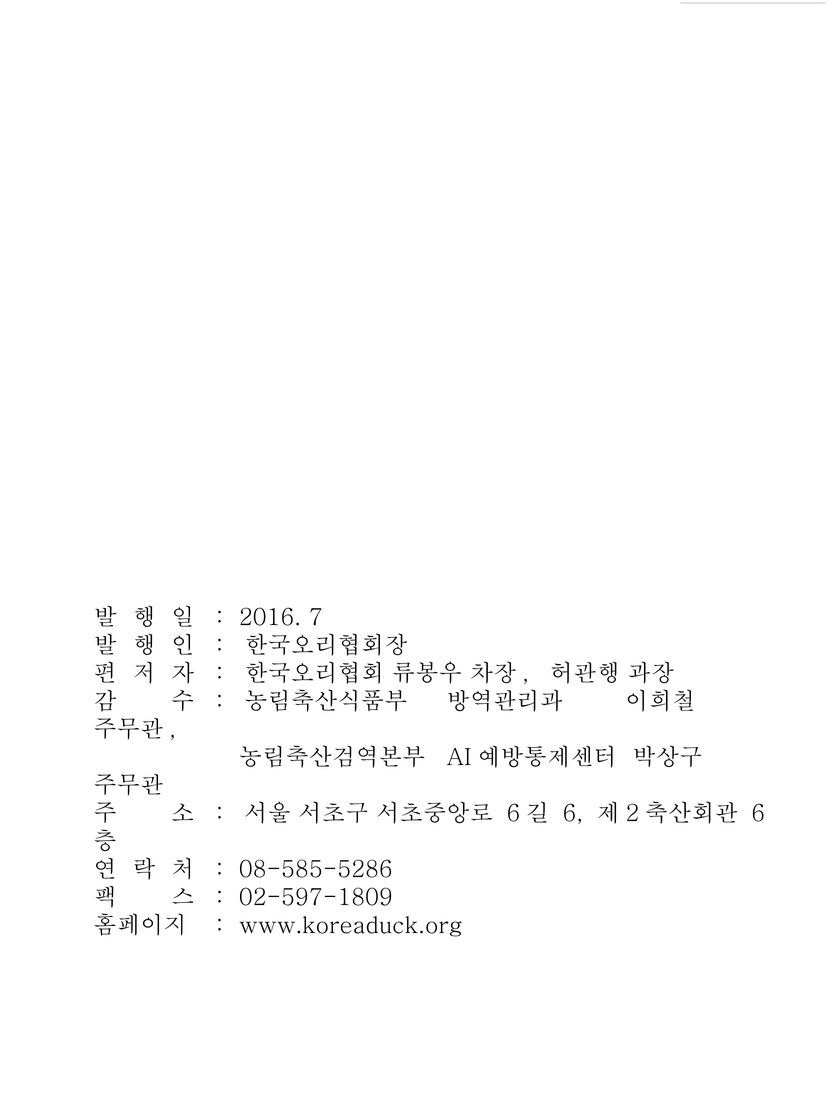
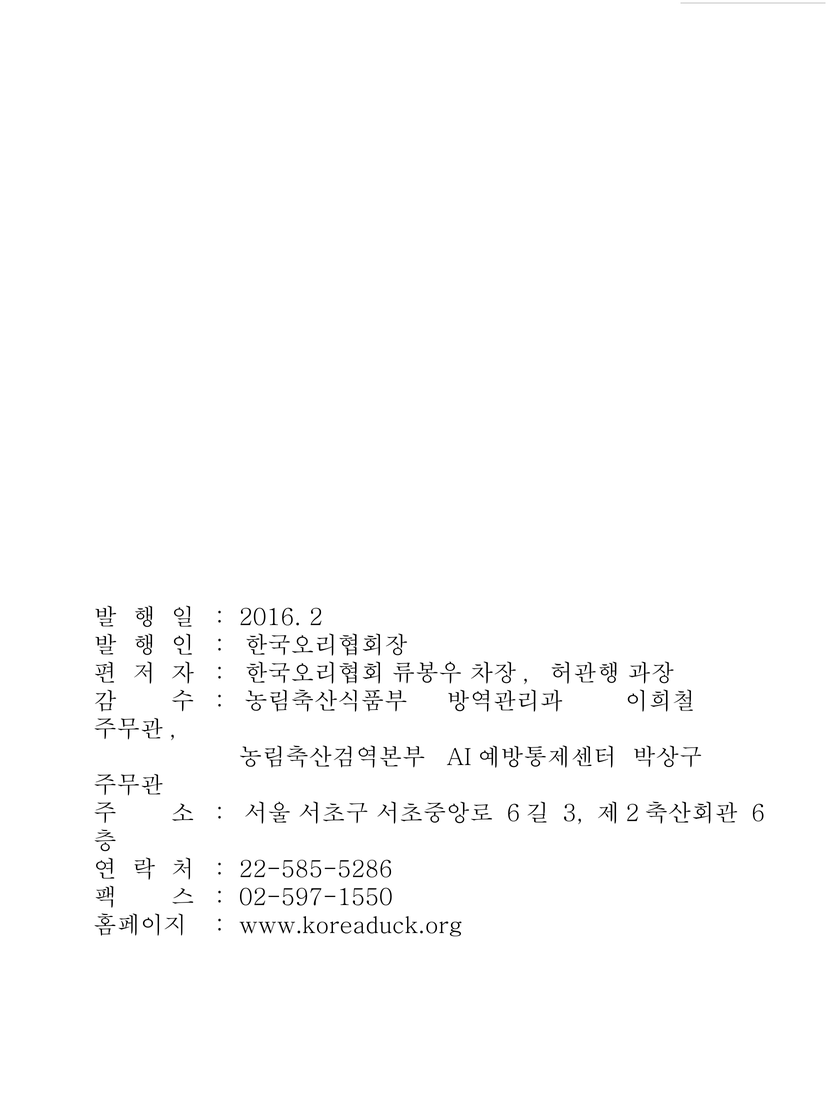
7: 7 -> 2
6 at (573, 814): 6 -> 3
08-585-5286: 08-585-5286 -> 22-585-5286
02-597-1809: 02-597-1809 -> 02-597-1550
